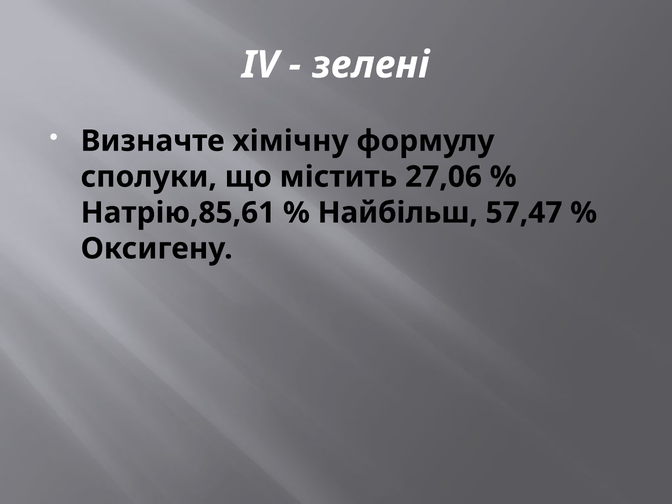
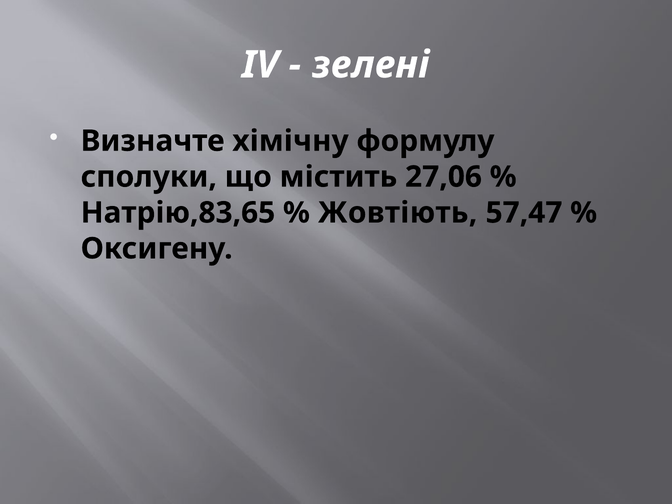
Натрію,85,61: Натрію,85,61 -> Натрію,83,65
Найбільш: Найбільш -> Жовтіють
